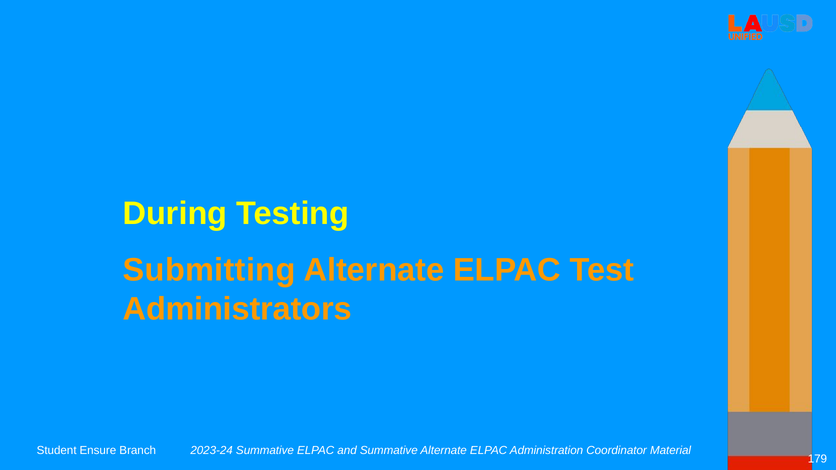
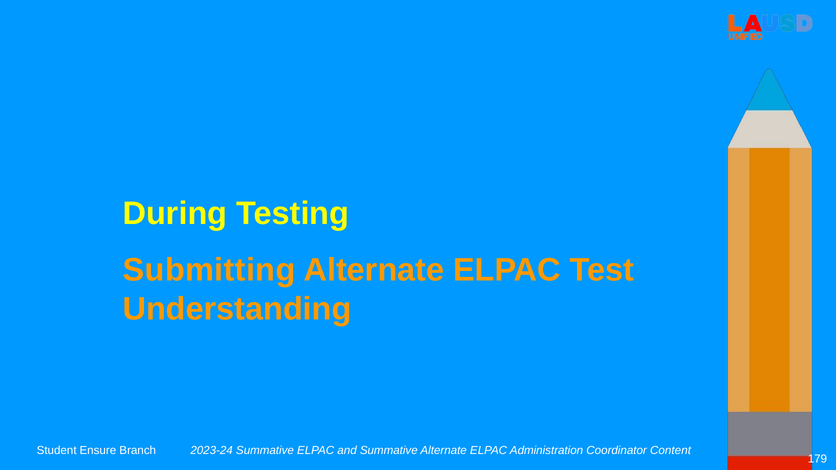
Administrators: Administrators -> Understanding
Material: Material -> Content
